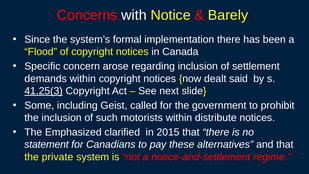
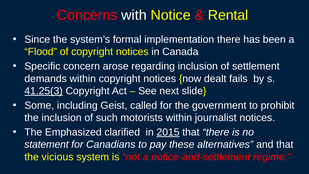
Barely: Barely -> Rental
said: said -> fails
distribute: distribute -> journalist
2015 underline: none -> present
private: private -> vicious
